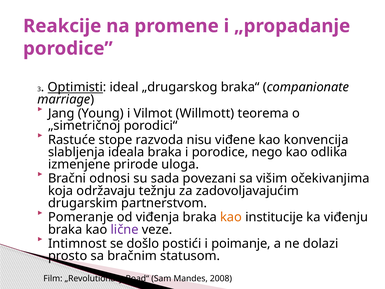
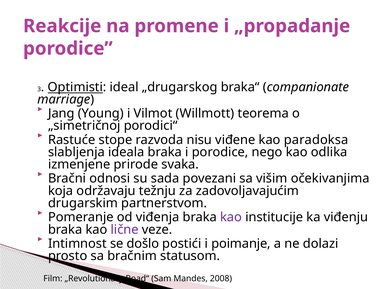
konvencija: konvencija -> paradoksa
uloga: uloga -> svaka
kao at (231, 217) colour: orange -> purple
